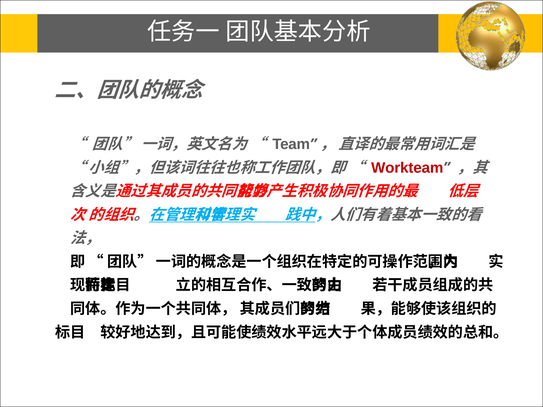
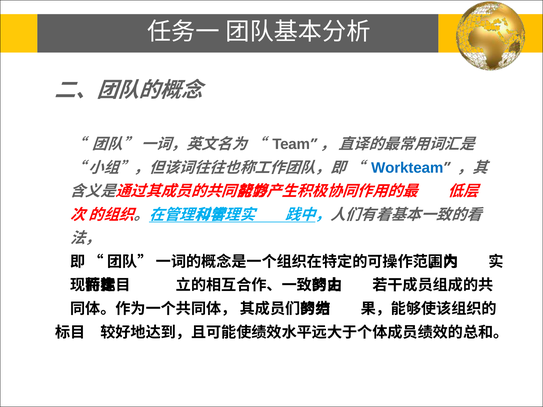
Workteam colour: red -> blue
